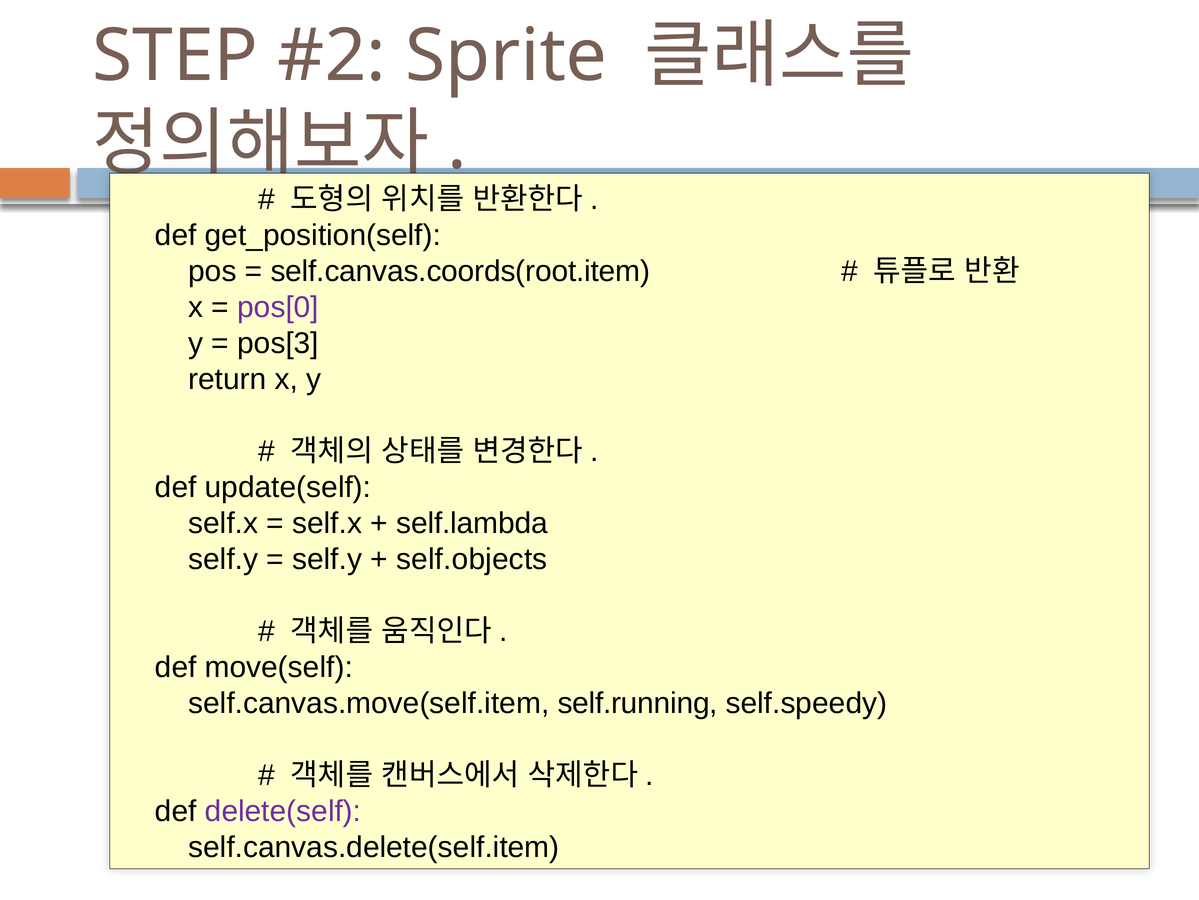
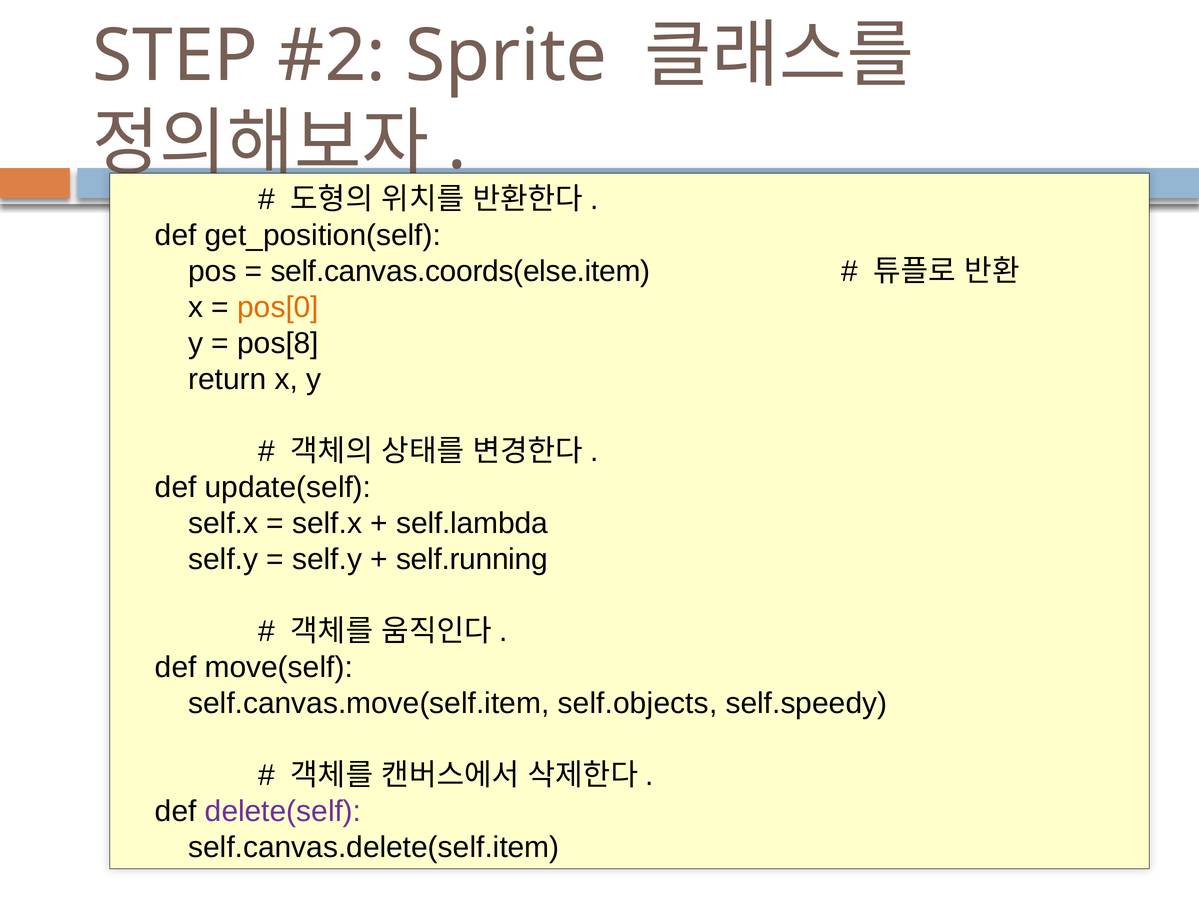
self.canvas.coords(root.item: self.canvas.coords(root.item -> self.canvas.coords(else.item
pos[0 colour: purple -> orange
pos[3: pos[3 -> pos[8
self.objects: self.objects -> self.running
self.running: self.running -> self.objects
